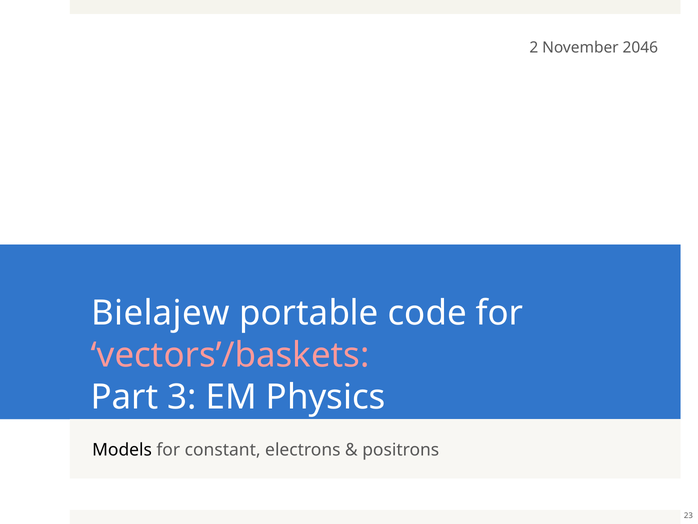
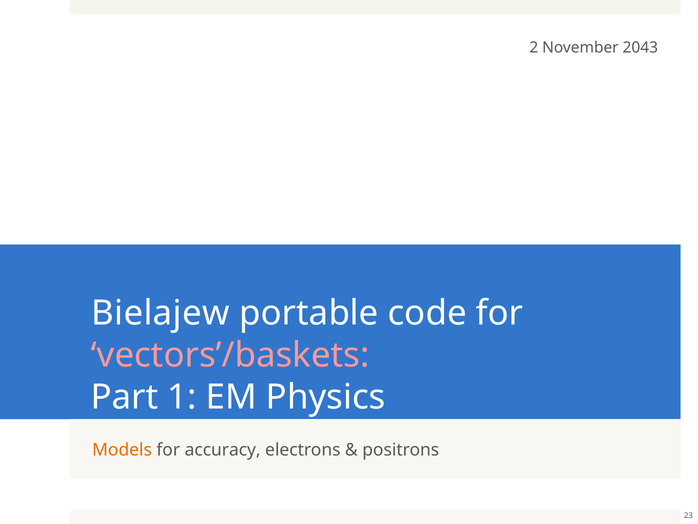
2046: 2046 -> 2043
3: 3 -> 1
Models colour: black -> orange
constant: constant -> accuracy
